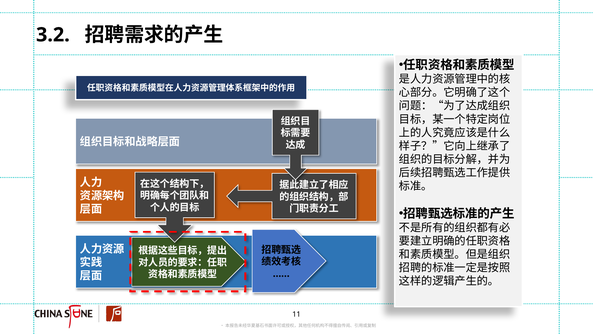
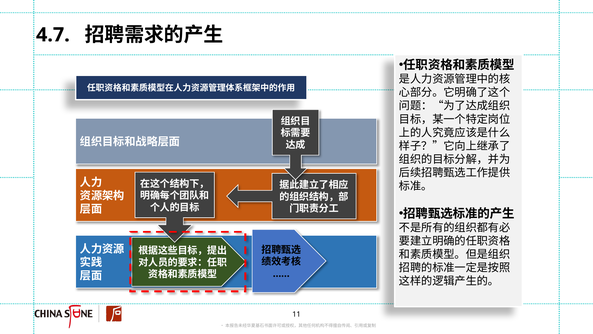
3.2: 3.2 -> 4.7
